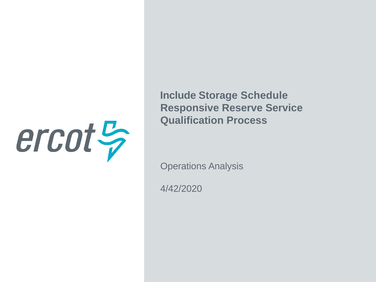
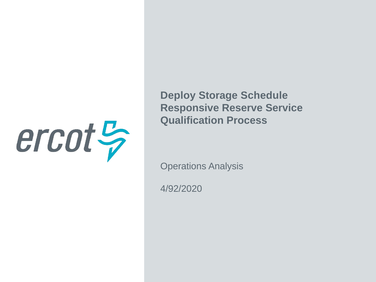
Include: Include -> Deploy
4/42/2020: 4/42/2020 -> 4/92/2020
